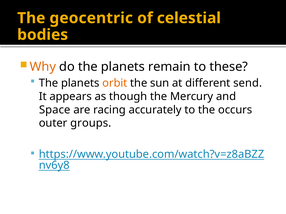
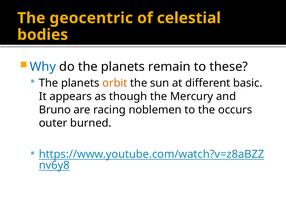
Why colour: orange -> blue
send: send -> basic
Space: Space -> Bruno
accurately: accurately -> noblemen
groups: groups -> burned
